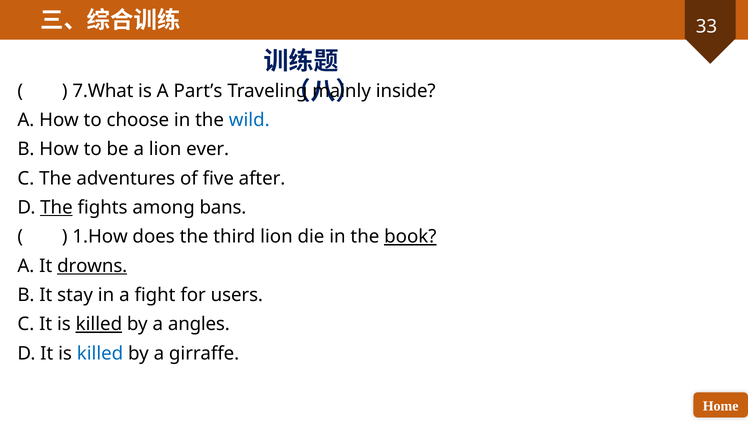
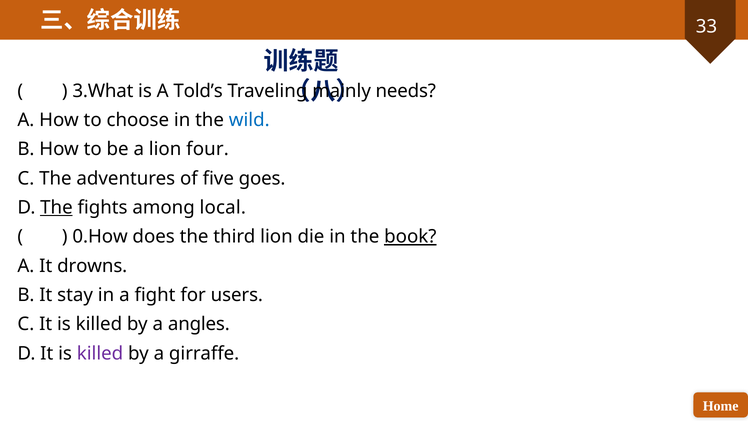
7.What: 7.What -> 3.What
Part’s: Part’s -> Told’s
inside: inside -> needs
ever: ever -> four
after: after -> goes
bans: bans -> local
1.How: 1.How -> 0.How
drowns underline: present -> none
killed at (99, 324) underline: present -> none
killed at (100, 353) colour: blue -> purple
